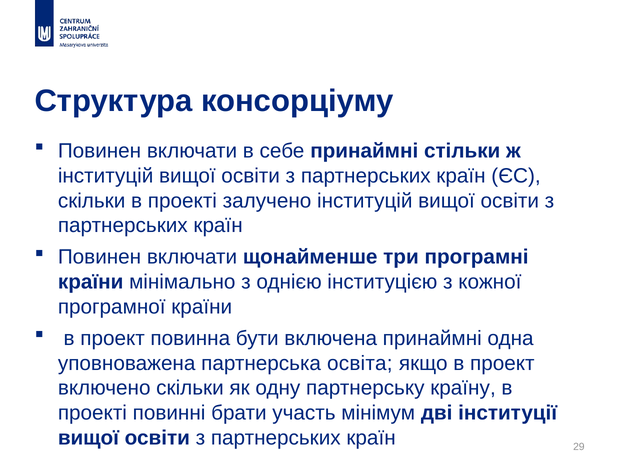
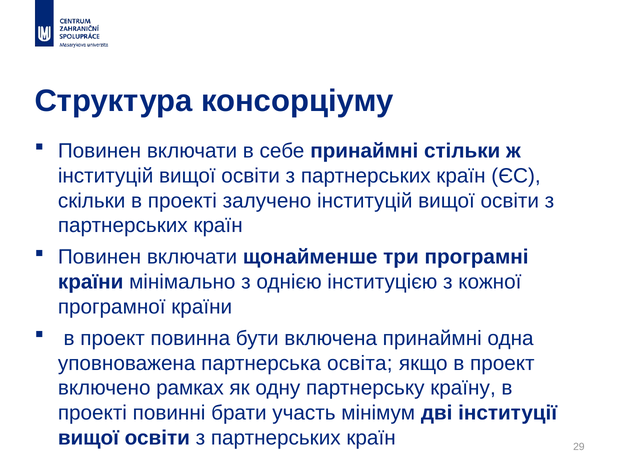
включено скільки: скільки -> рамках
